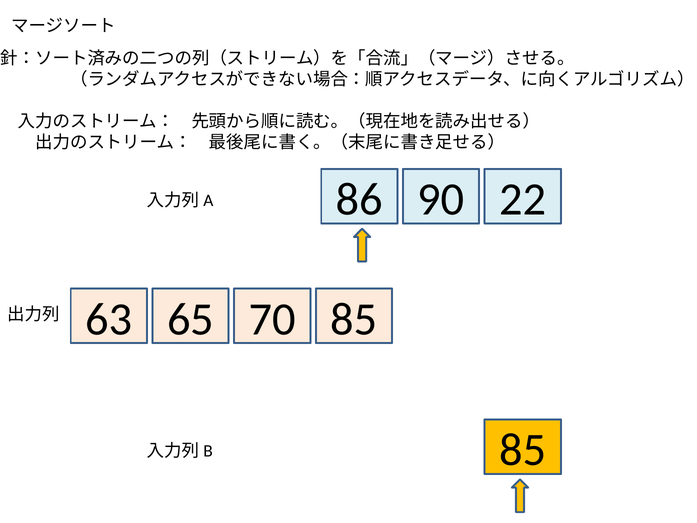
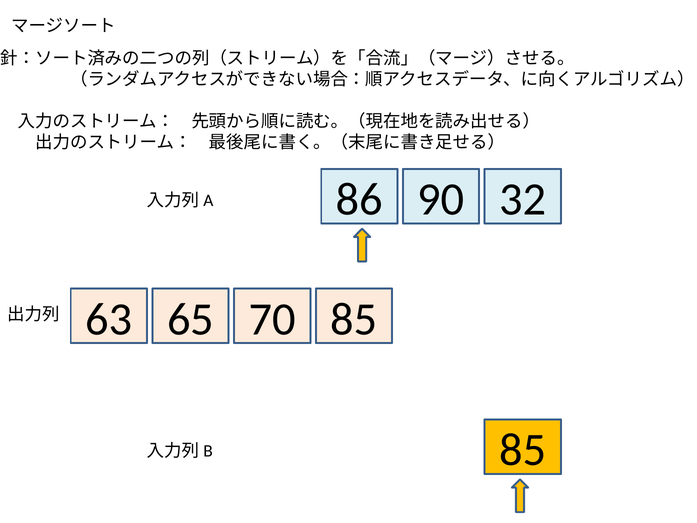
22: 22 -> 32
